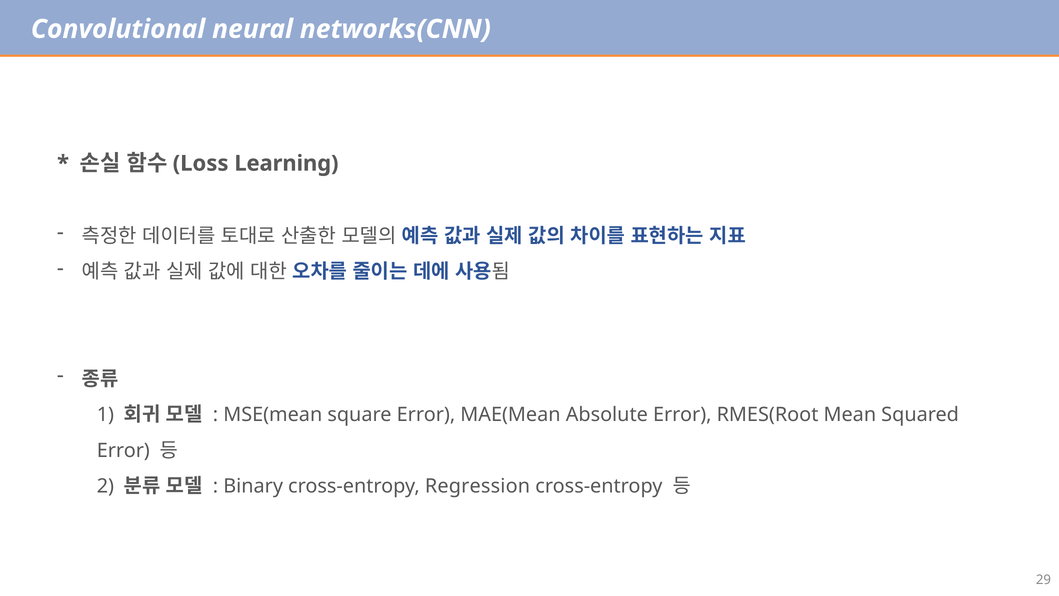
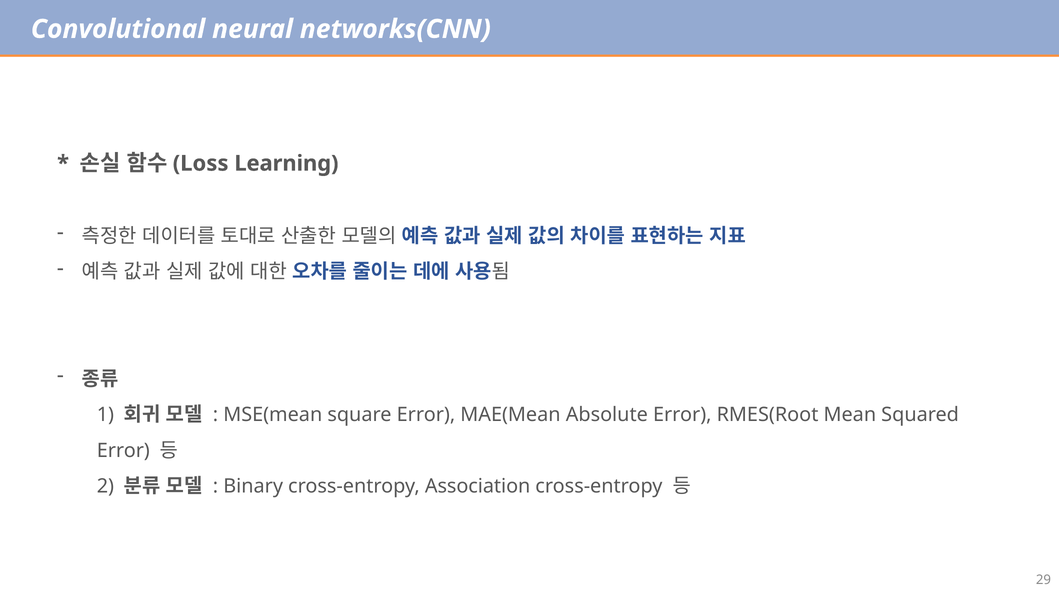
Regression: Regression -> Association
